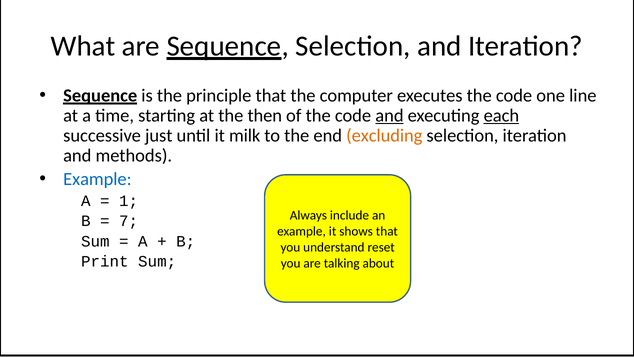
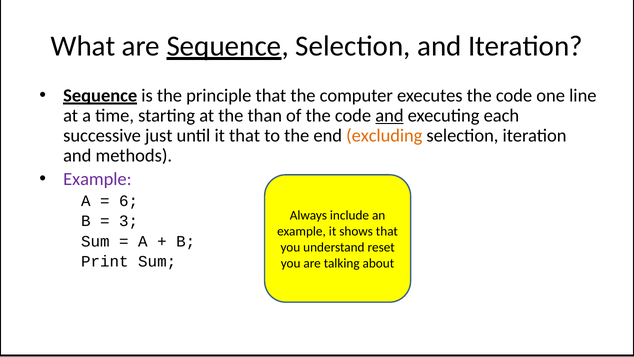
then: then -> than
each underline: present -> none
it milk: milk -> that
Example at (97, 179) colour: blue -> purple
1: 1 -> 6
7: 7 -> 3
